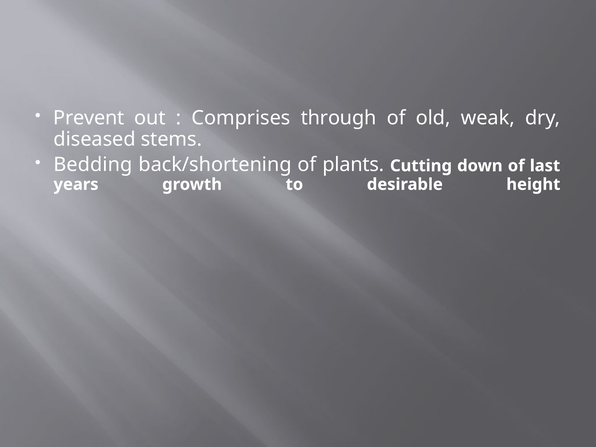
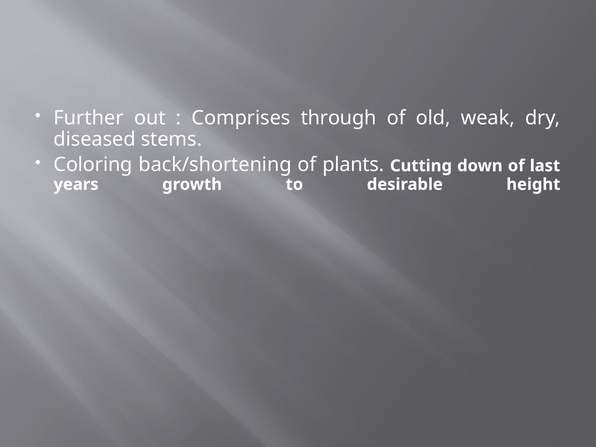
Prevent: Prevent -> Further
Bedding: Bedding -> Coloring
